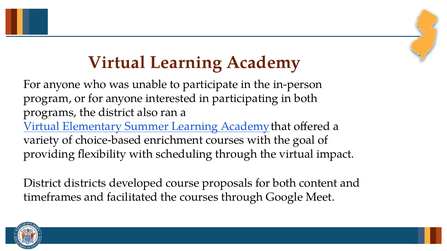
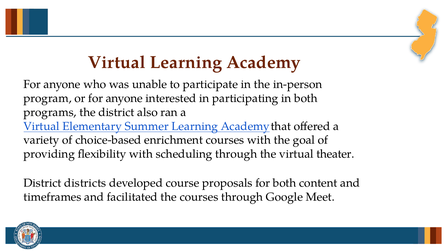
impact: impact -> theater
